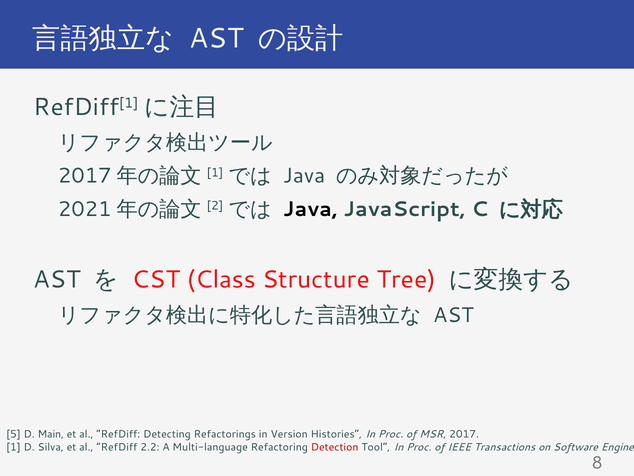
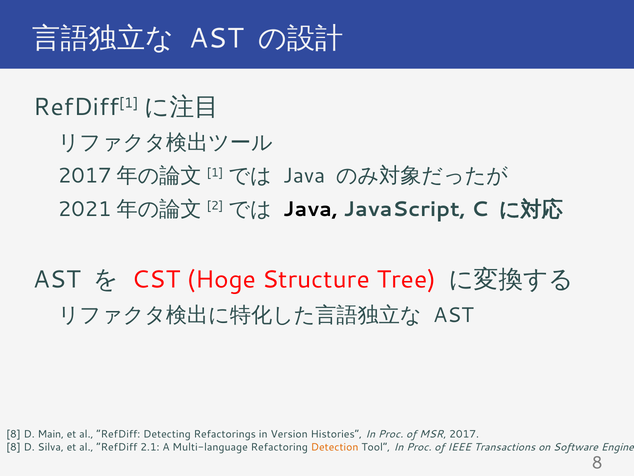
Class: Class -> Hoge
5 at (13, 434): 5 -> 8
1 at (13, 447): 1 -> 8
2.2: 2.2 -> 2.1
Detection colour: red -> orange
